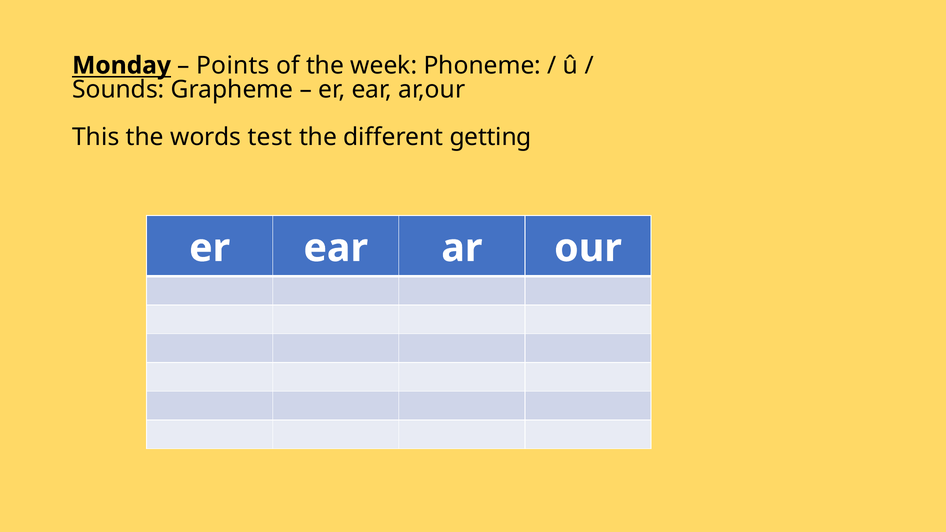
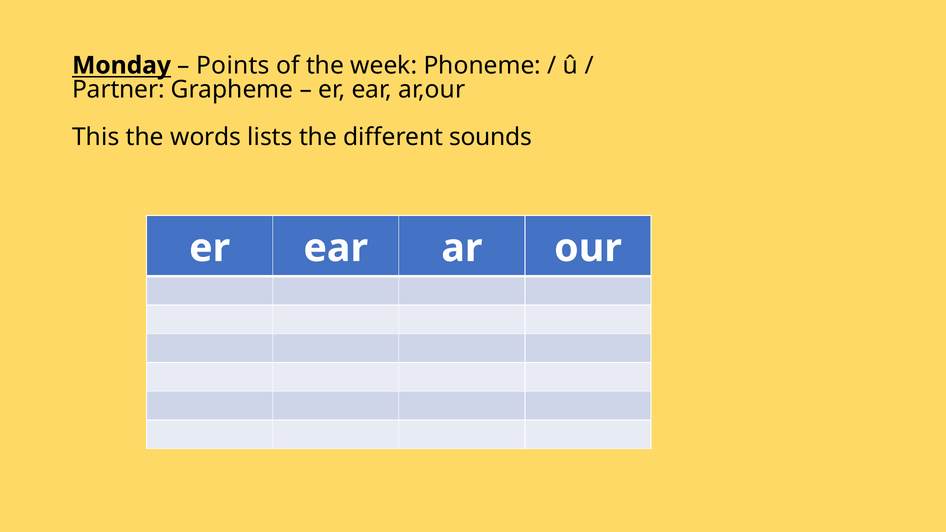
Sounds: Sounds -> Partner
test: test -> lists
getting: getting -> sounds
